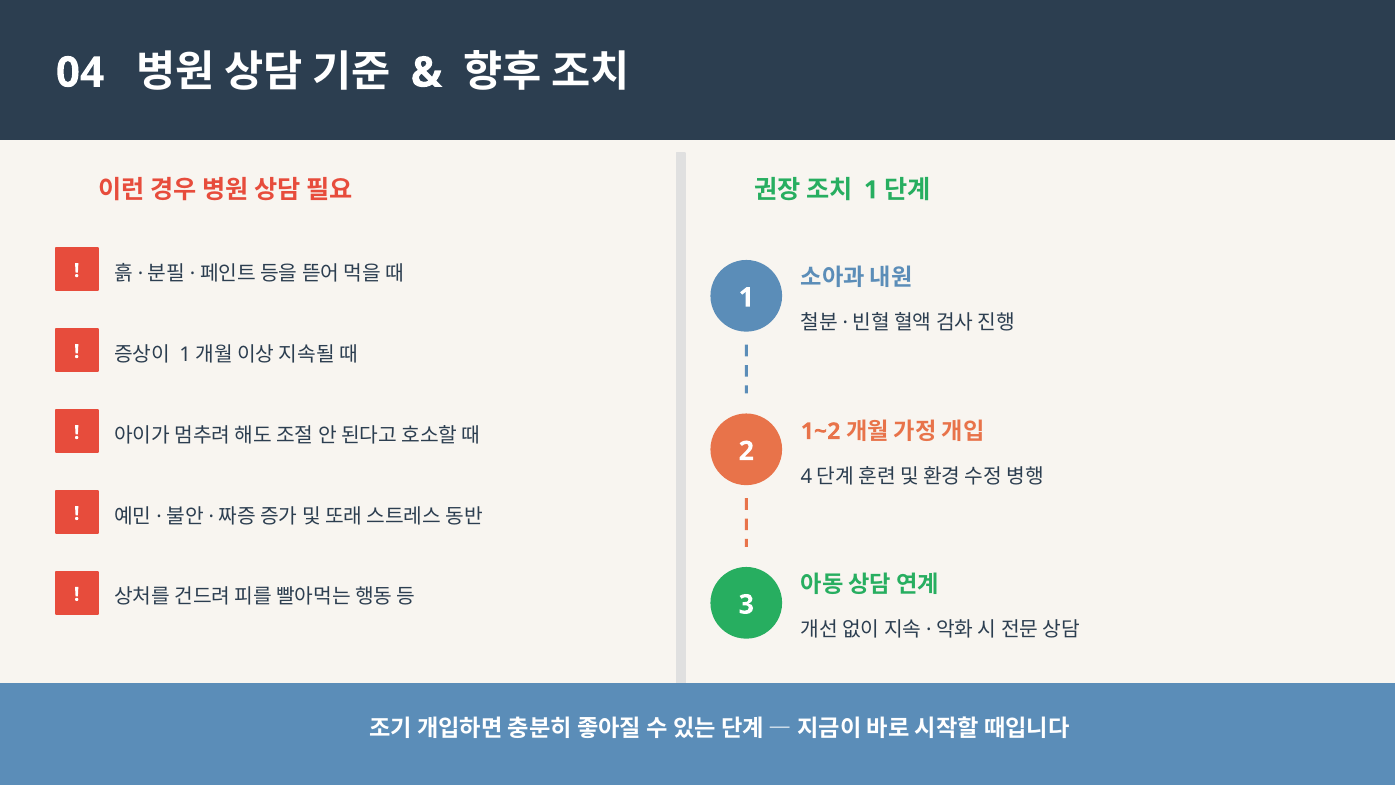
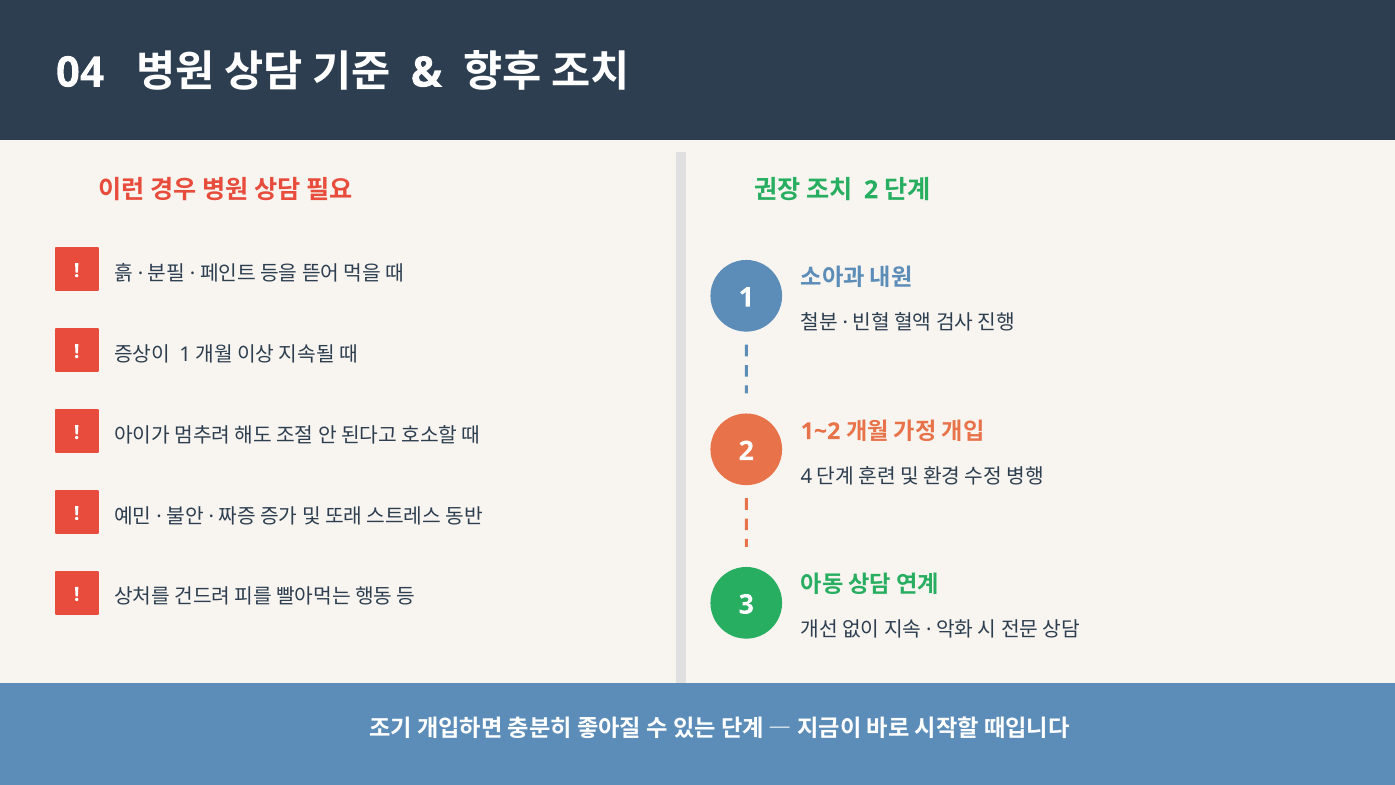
1 at (871, 190): 1 -> 2
